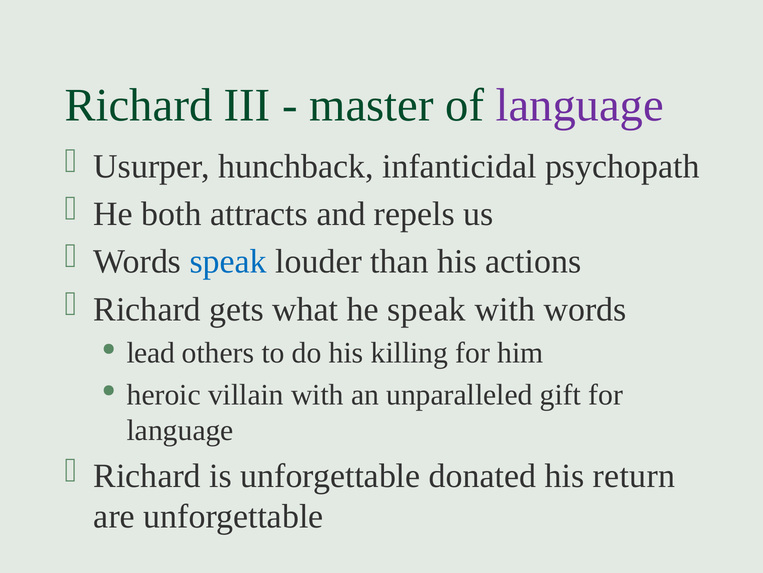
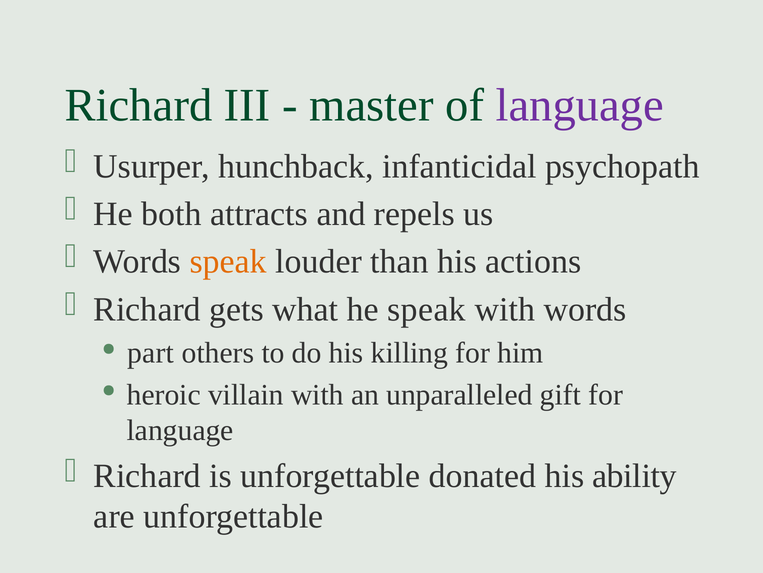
speak at (228, 261) colour: blue -> orange
lead: lead -> part
return: return -> ability
